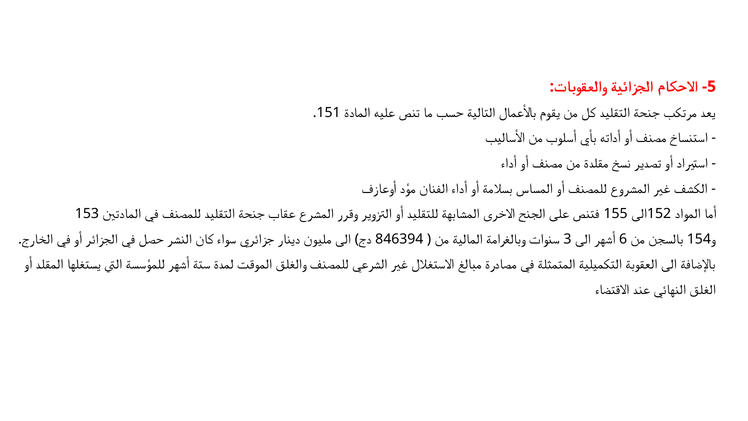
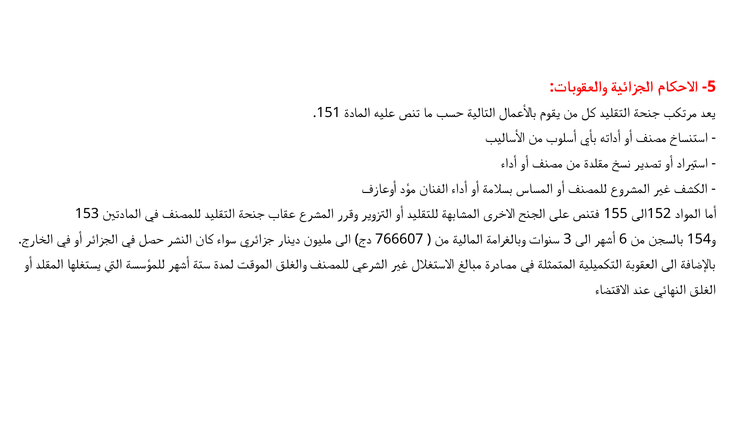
846394: 846394 -> 766607
